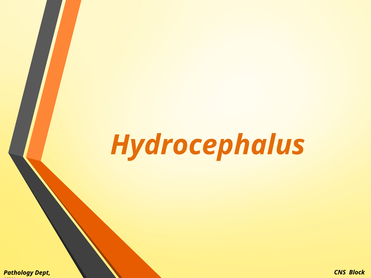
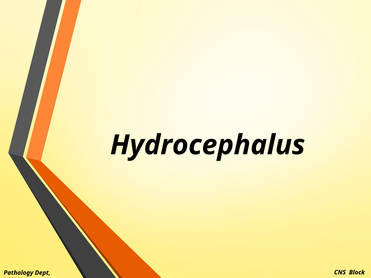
Hydrocephalus colour: orange -> black
